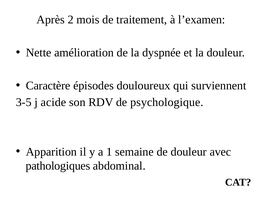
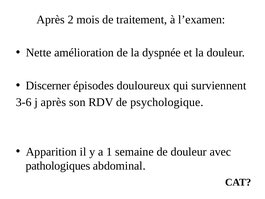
Caractère: Caractère -> Discerner
3-5: 3-5 -> 3-6
j acide: acide -> après
